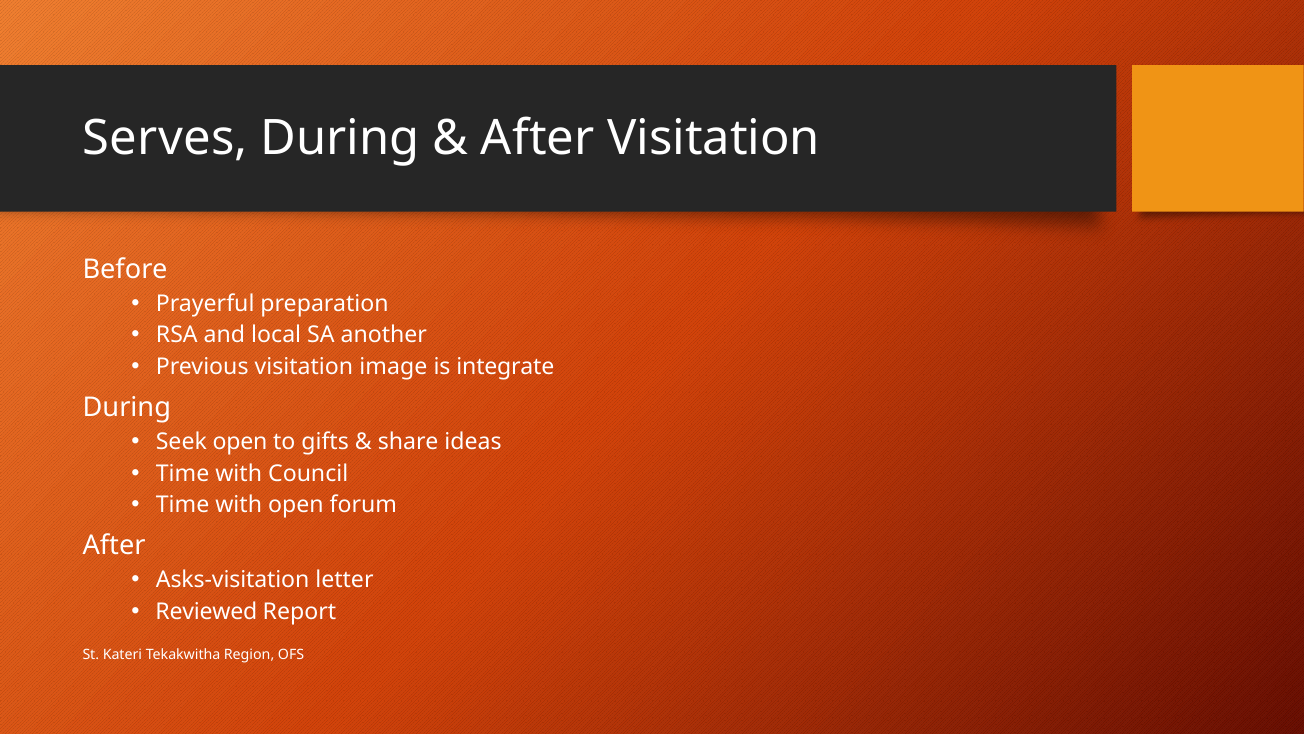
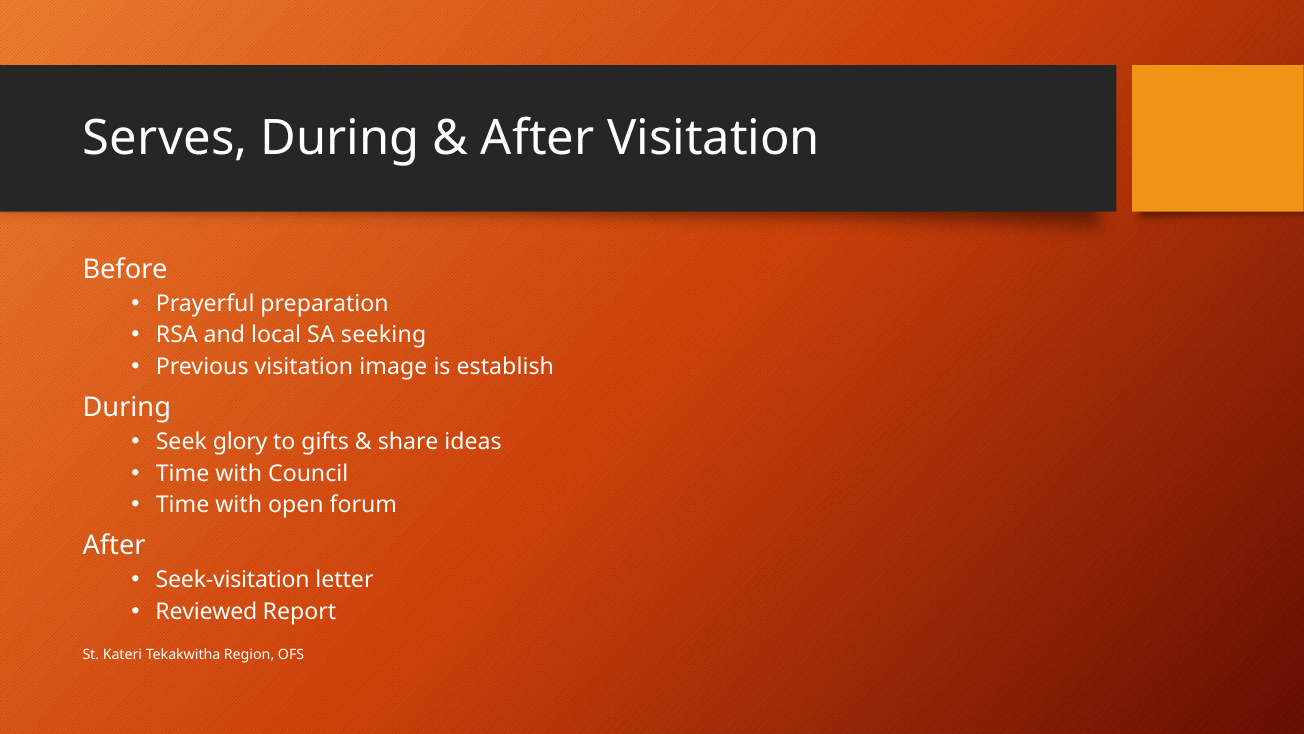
another: another -> seeking
integrate: integrate -> establish
Seek open: open -> glory
Asks-visitation: Asks-visitation -> Seek-visitation
